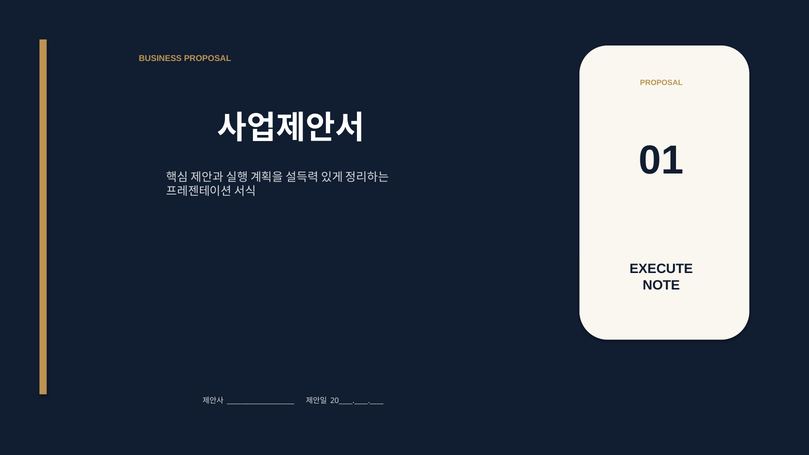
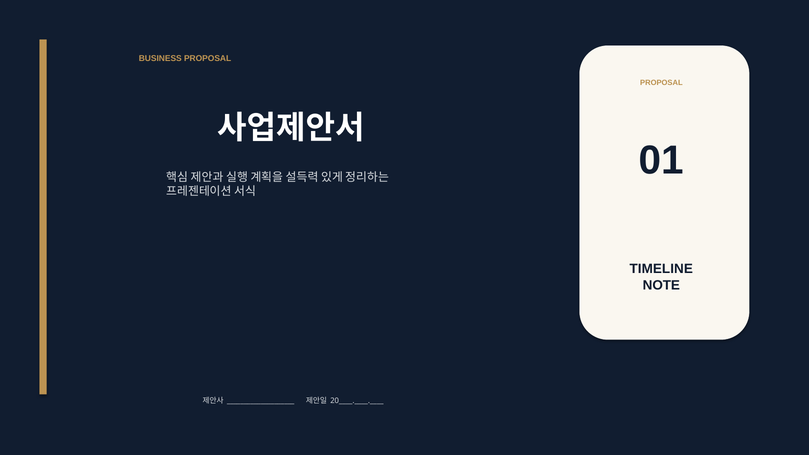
EXECUTE: EXECUTE -> TIMELINE
